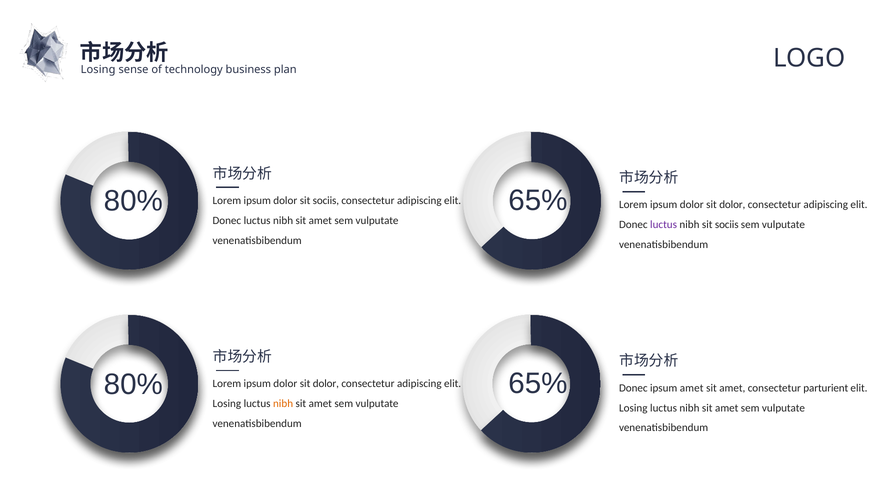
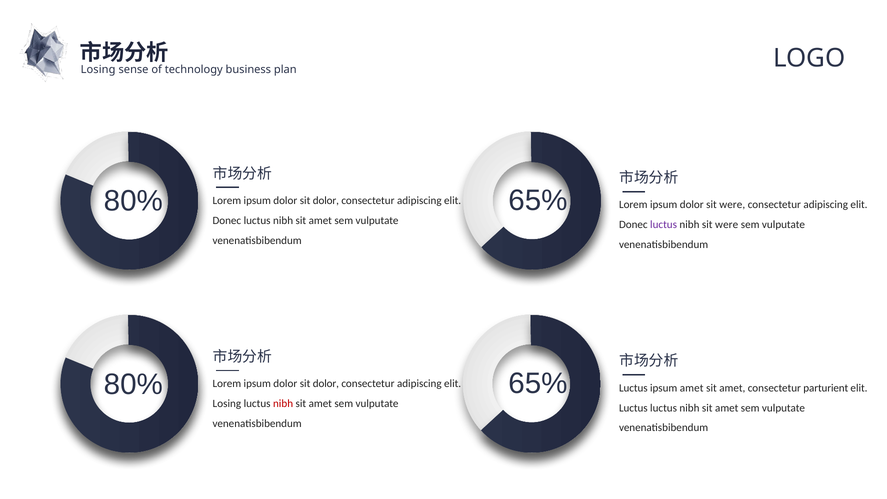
sociis at (326, 200): sociis -> dolor
dolor at (732, 205): dolor -> were
nibh sit sociis: sociis -> were
Donec at (633, 388): Donec -> Luctus
nibh at (283, 404) colour: orange -> red
Losing at (633, 408): Losing -> Luctus
